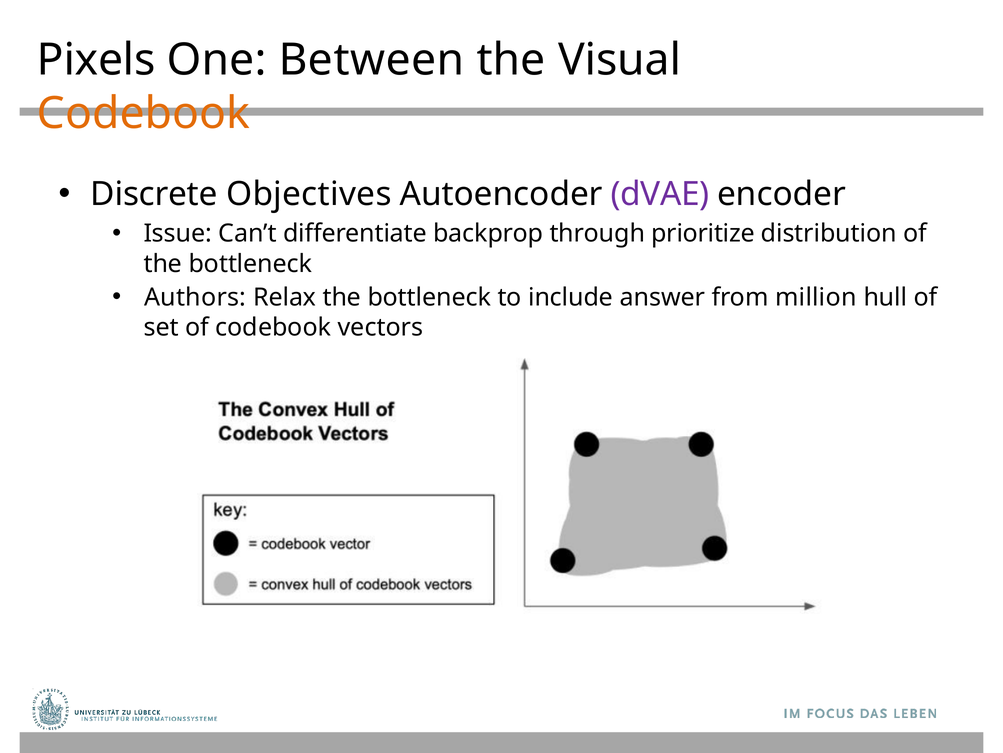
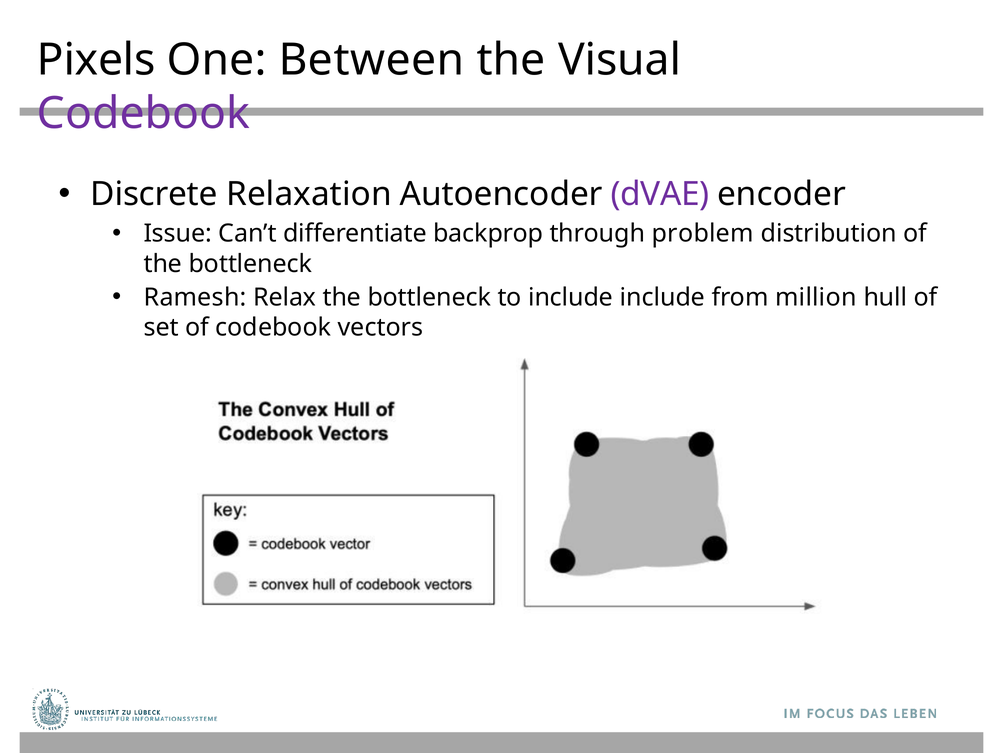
Codebook at (144, 114) colour: orange -> purple
Objectives: Objectives -> Relaxation
prioritize: prioritize -> problem
Authors: Authors -> Ramesh
include answer: answer -> include
